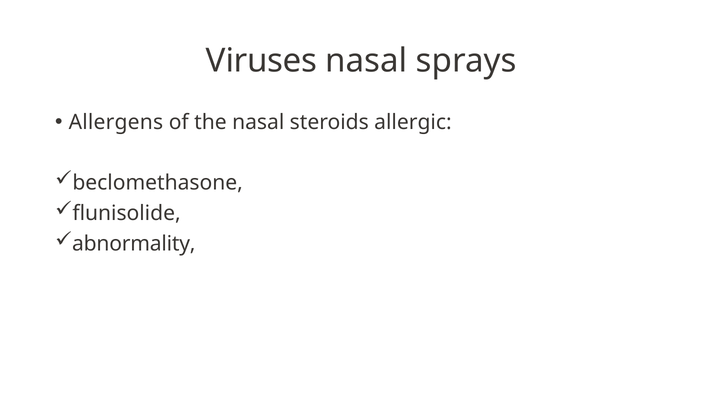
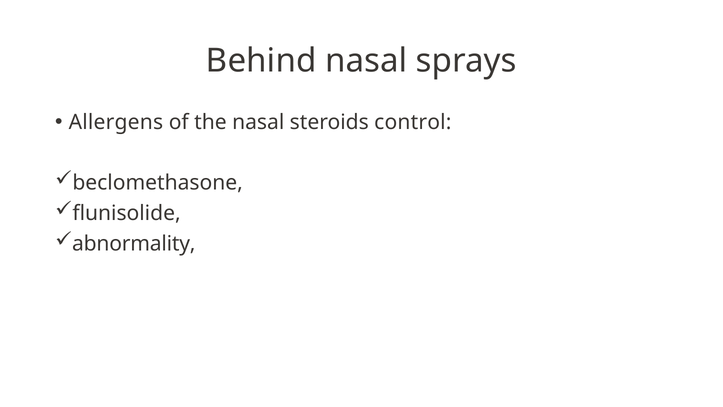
Viruses: Viruses -> Behind
allergic: allergic -> control
